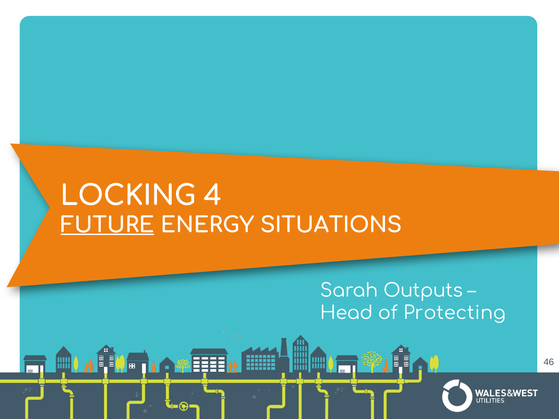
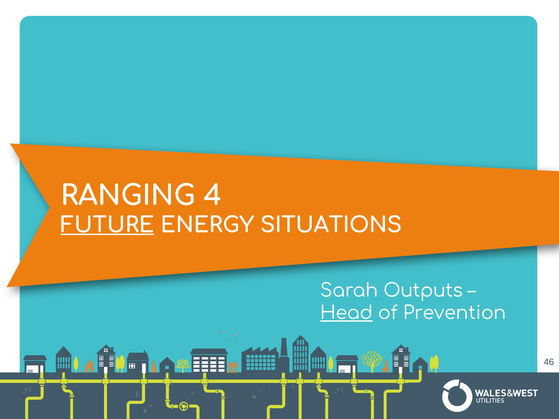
LOCKING: LOCKING -> RANGING
Head underline: none -> present
Protecting: Protecting -> Prevention
